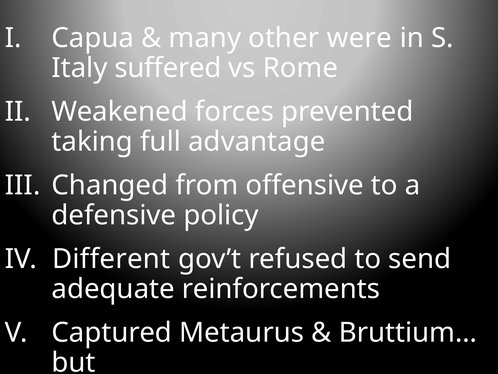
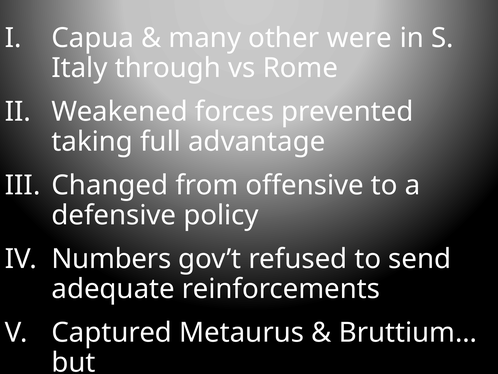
suffered: suffered -> through
Different at (111, 259): Different -> Numbers
